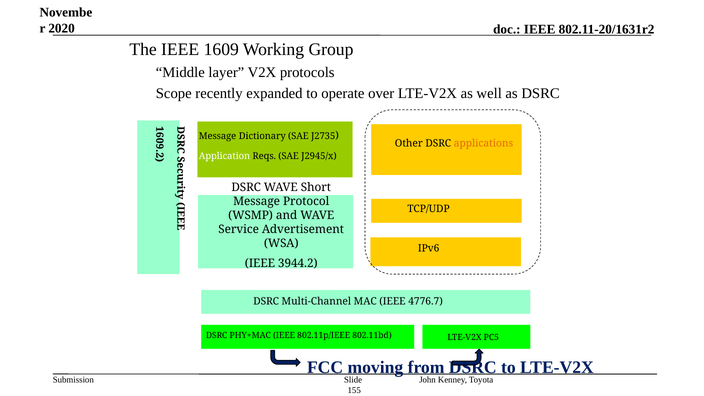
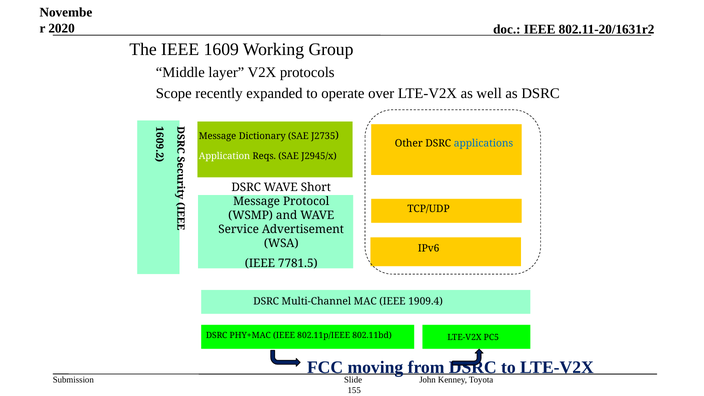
applications colour: orange -> blue
3944.2: 3944.2 -> 7781.5
4776.7: 4776.7 -> 1909.4
